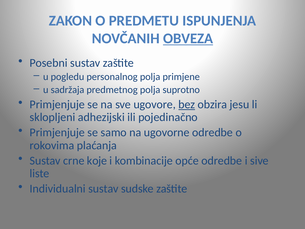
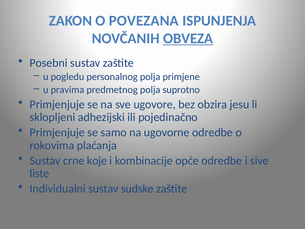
PREDMETU: PREDMETU -> POVEZANA
sadržaja: sadržaja -> pravima
bez underline: present -> none
